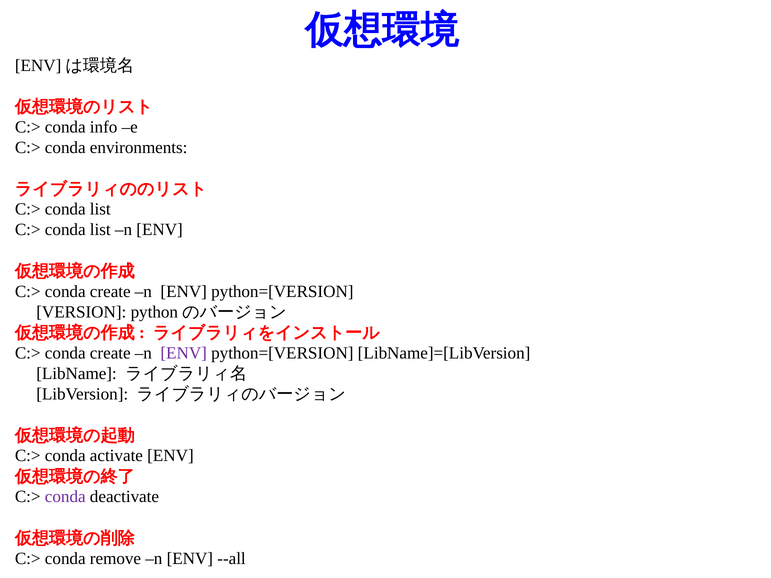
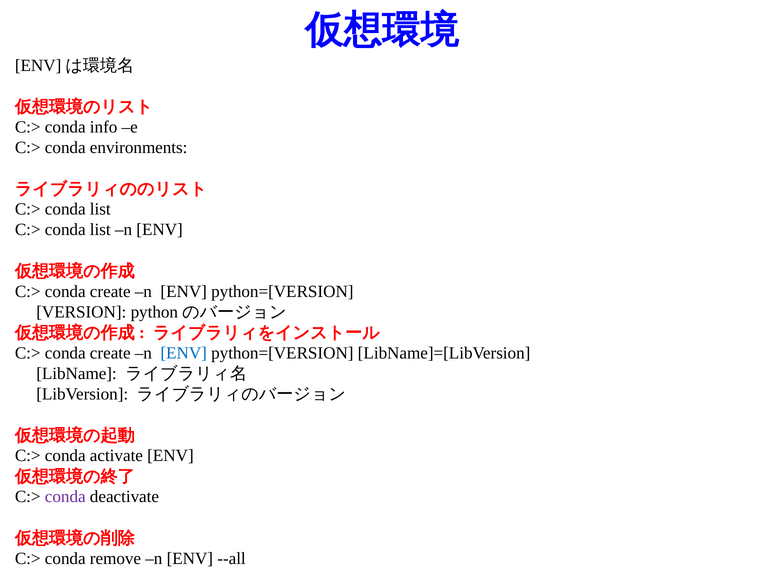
ENV at (184, 353) colour: purple -> blue
